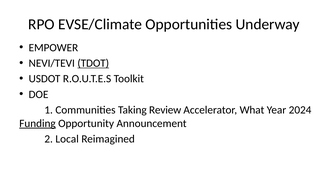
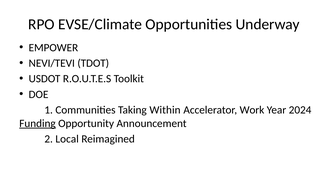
TDOT underline: present -> none
Review: Review -> Within
What: What -> Work
